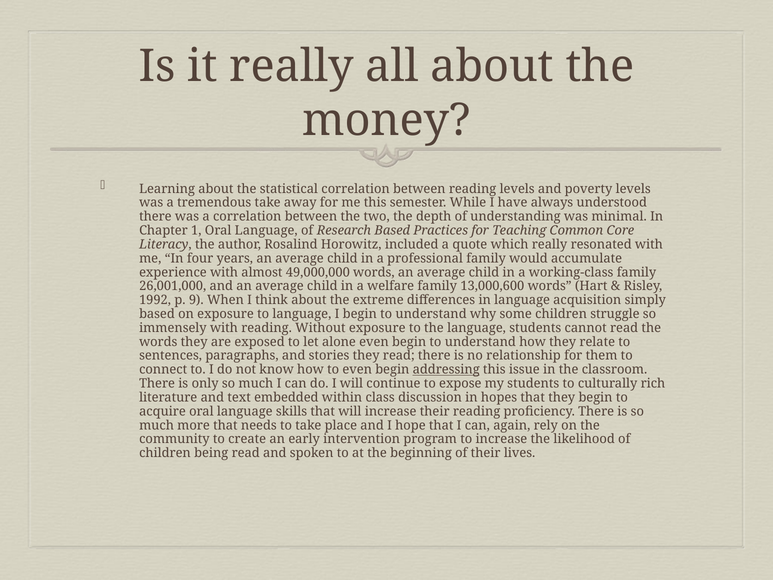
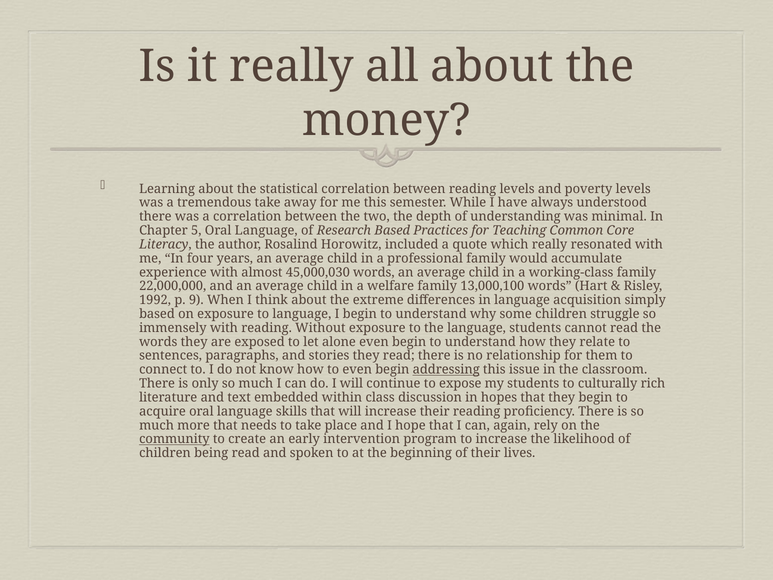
1: 1 -> 5
49,000,000: 49,000,000 -> 45,000,030
26,001,000: 26,001,000 -> 22,000,000
13,000,600: 13,000,600 -> 13,000,100
community underline: none -> present
